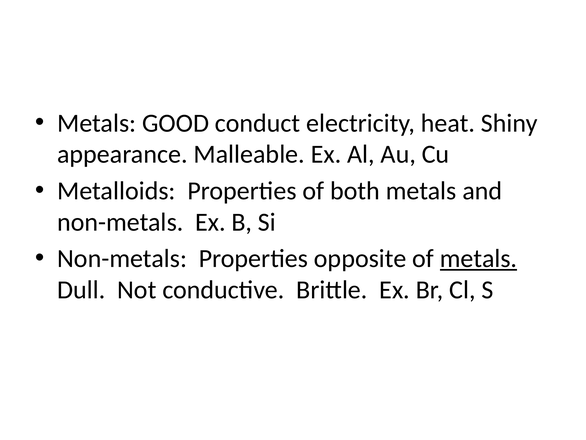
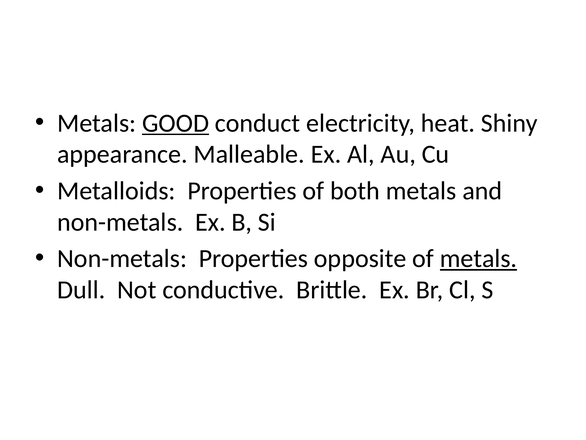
GOOD underline: none -> present
